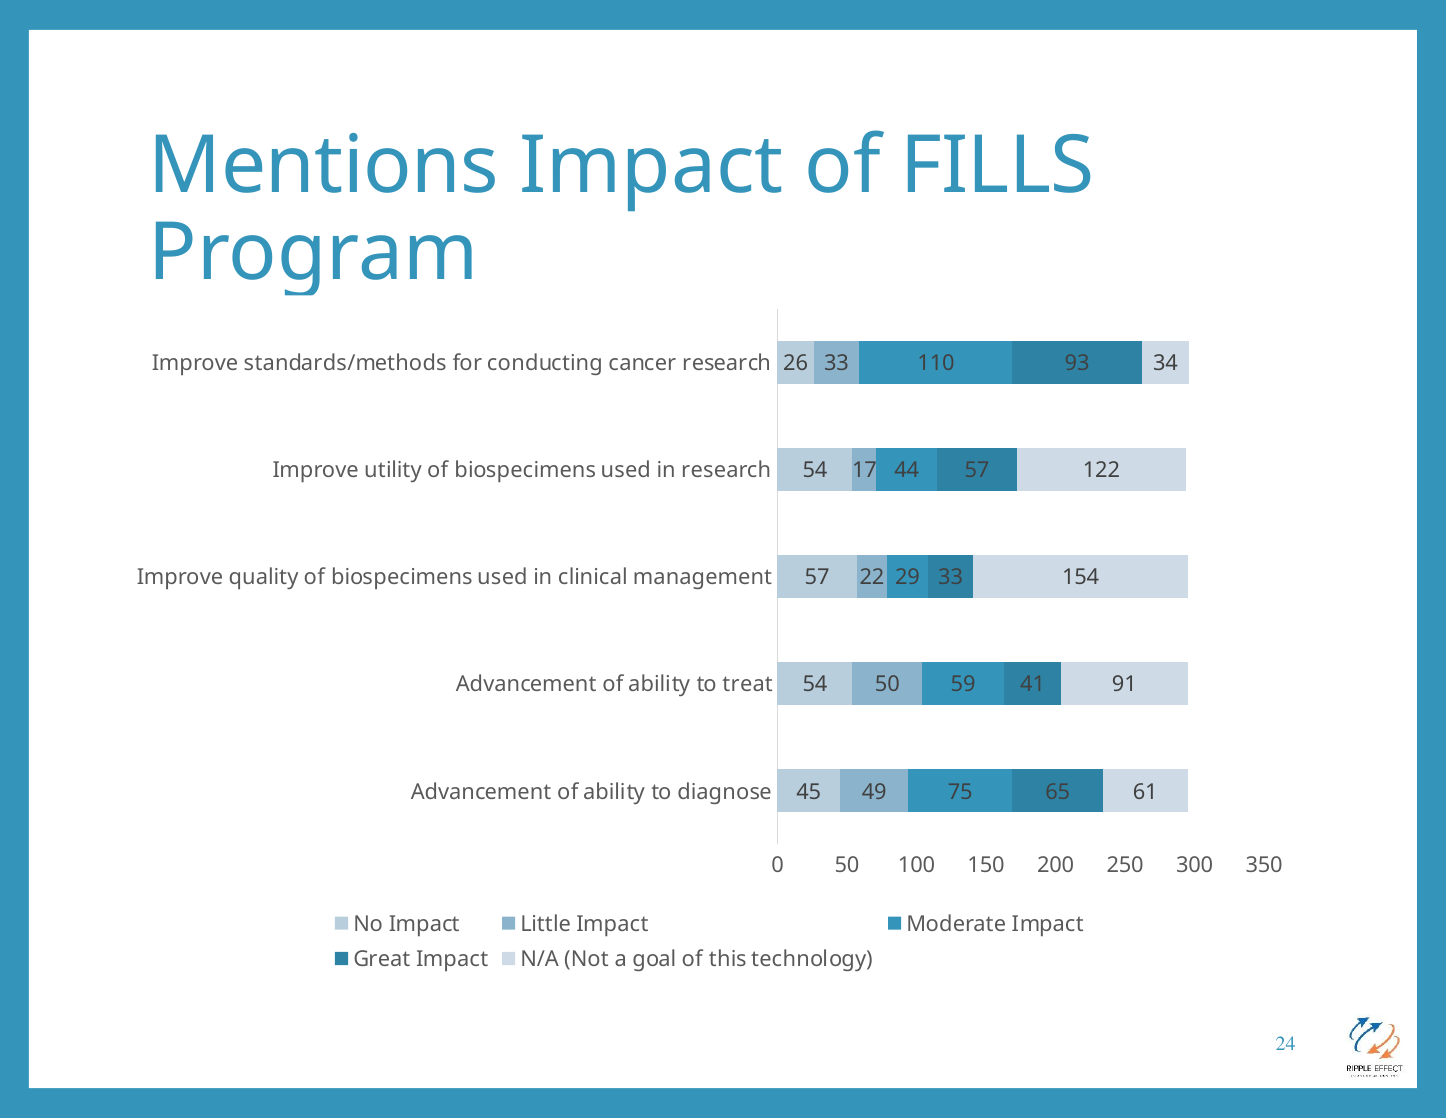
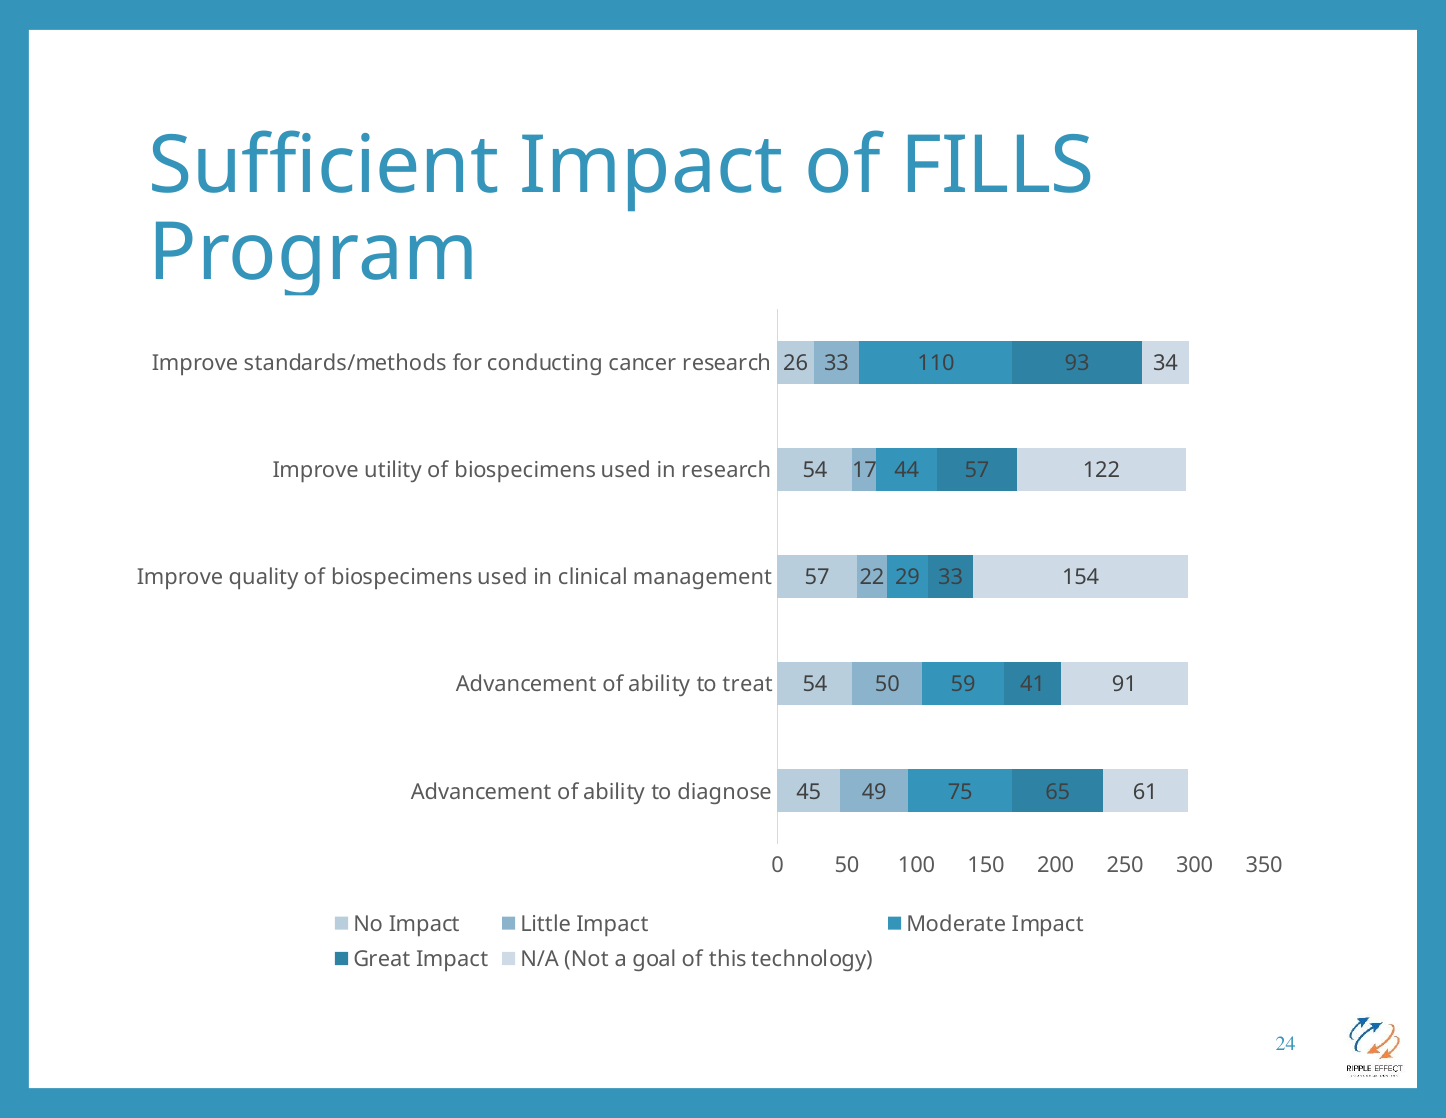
Mentions: Mentions -> Sufficient
